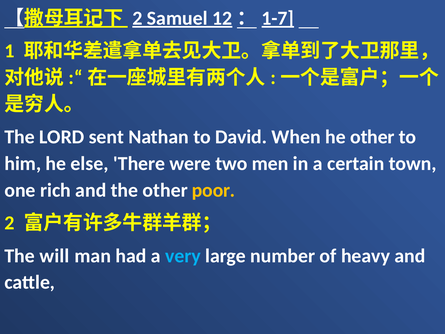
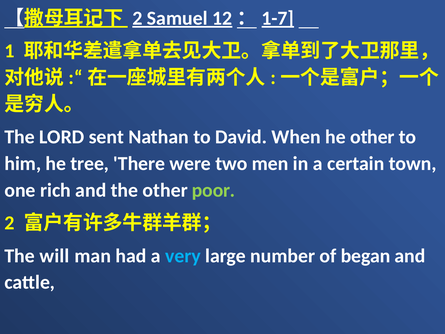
else: else -> tree
poor colour: yellow -> light green
heavy: heavy -> began
